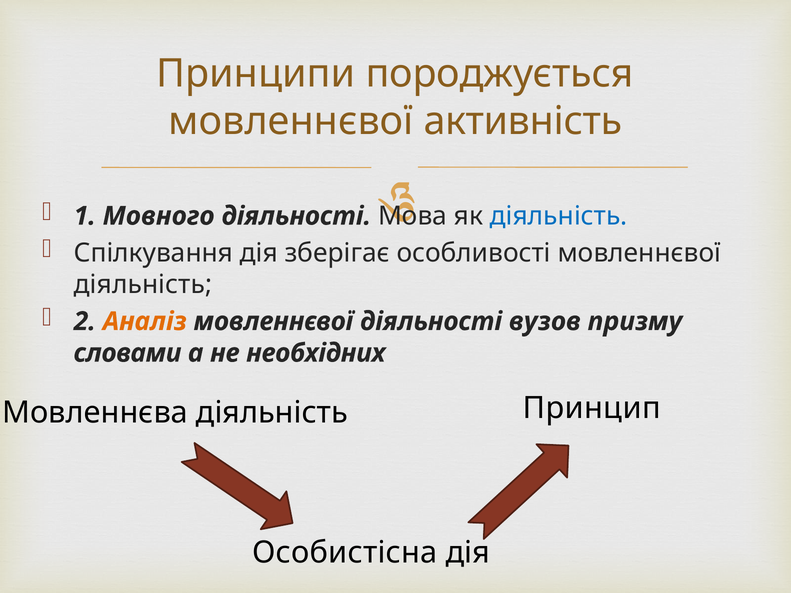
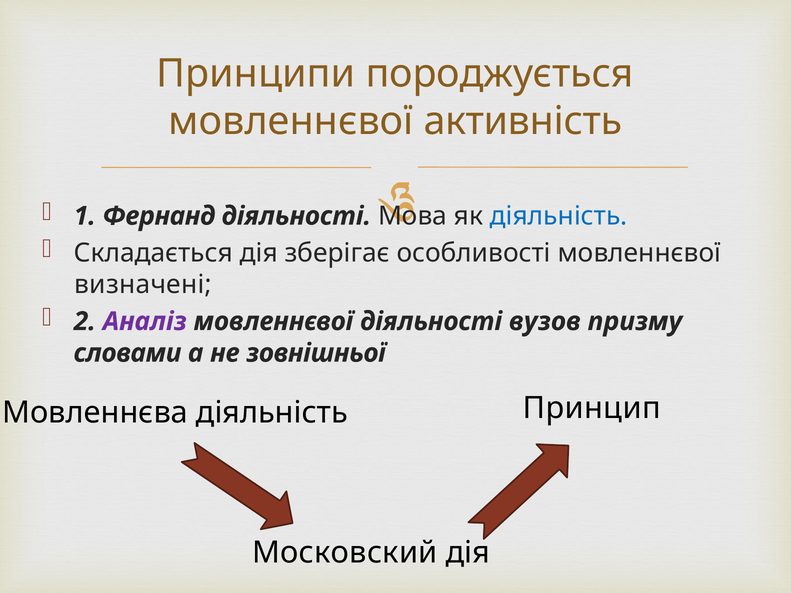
Мовного: Мовного -> Фернанд
Спілкування: Спілкування -> Складається
діяльність at (143, 285): діяльність -> визначені
Аналіз colour: orange -> purple
необхідних: необхідних -> зовнішньої
Особистісна: Особистісна -> Московский
